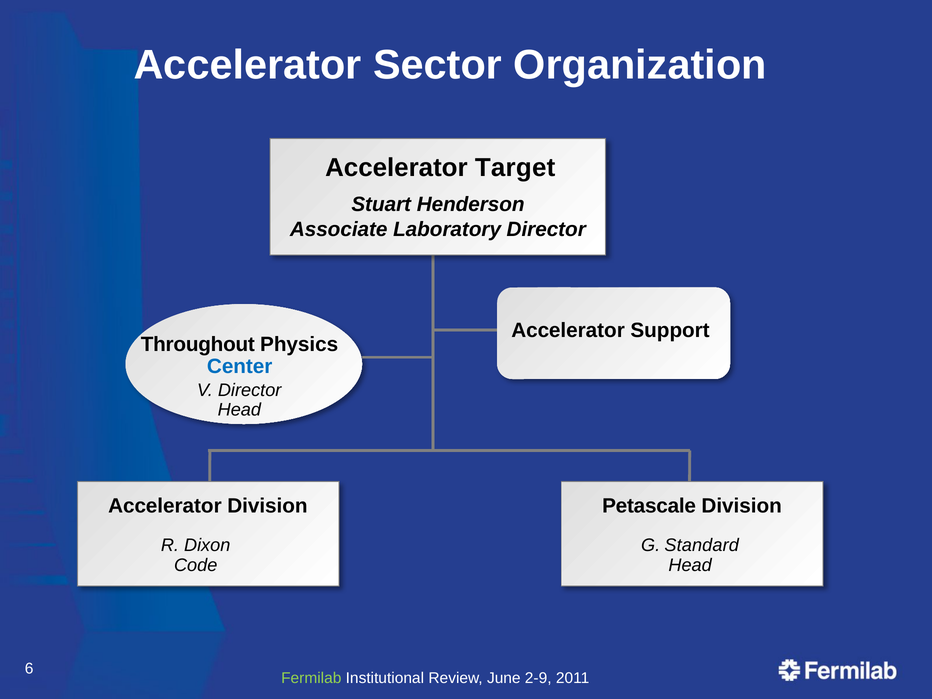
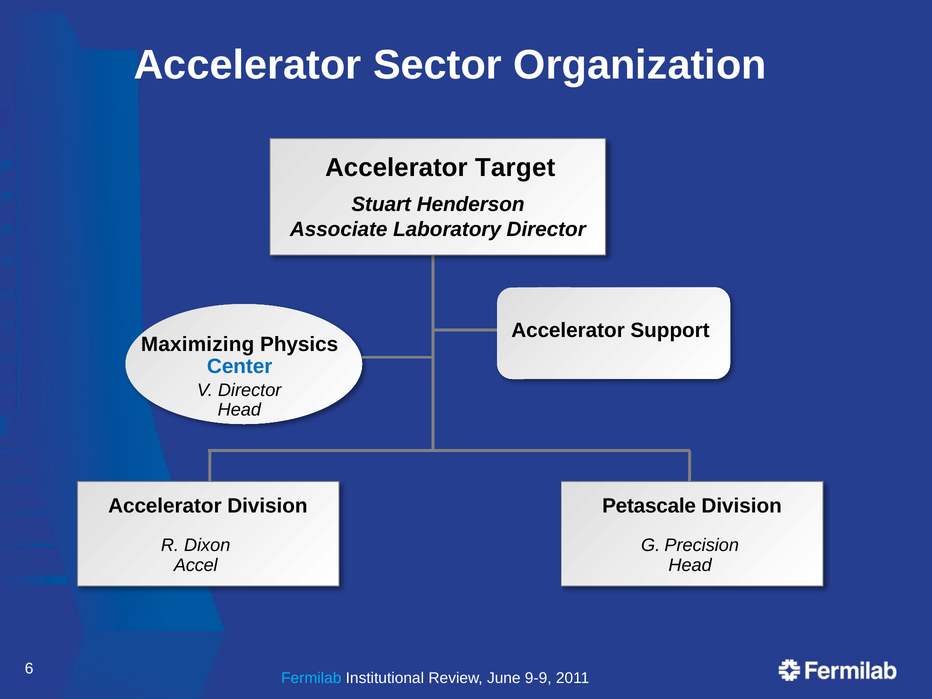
Throughout: Throughout -> Maximizing
Standard: Standard -> Precision
Code: Code -> Accel
Fermilab colour: light green -> light blue
2-9: 2-9 -> 9-9
